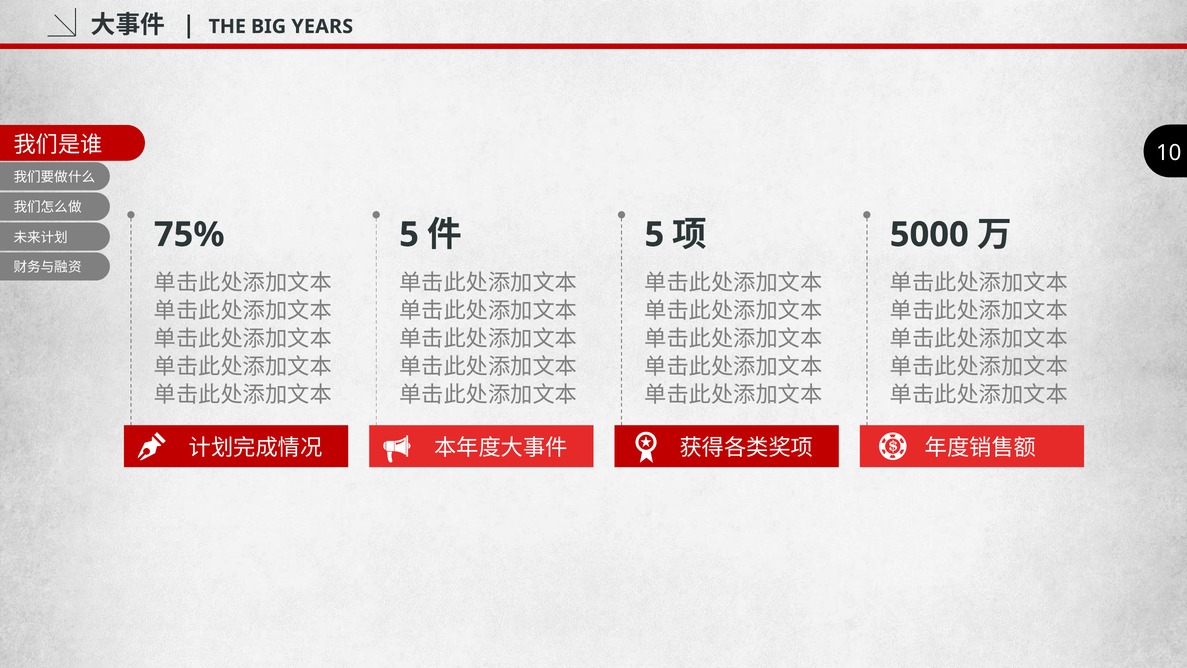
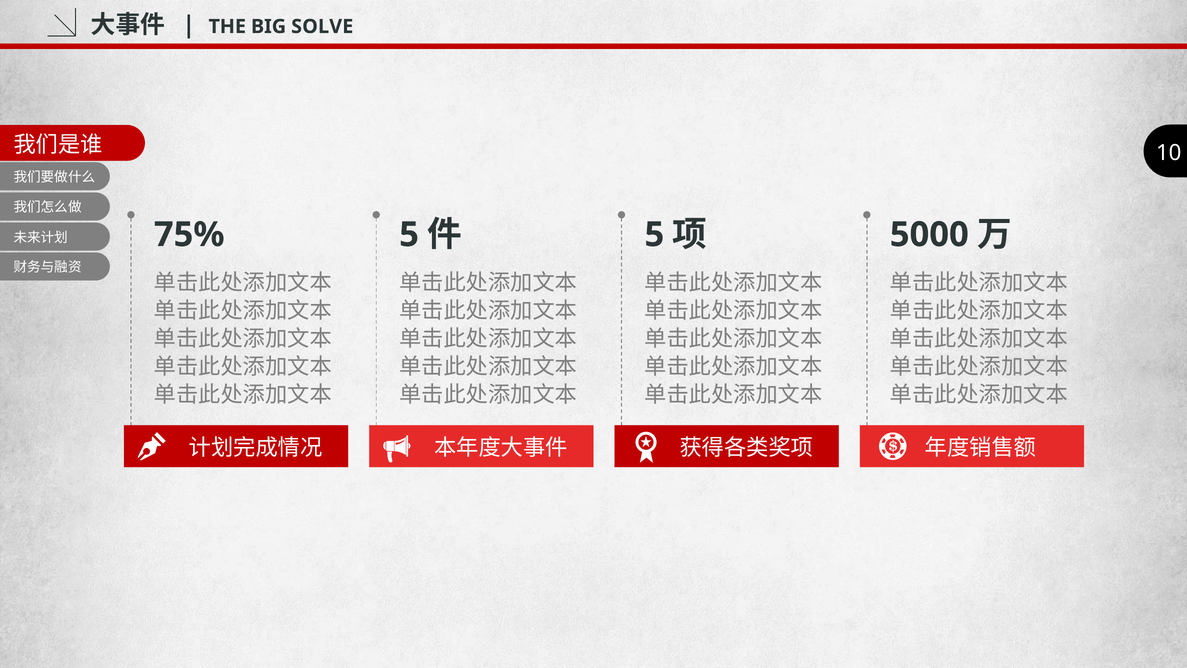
YEARS: YEARS -> SOLVE
